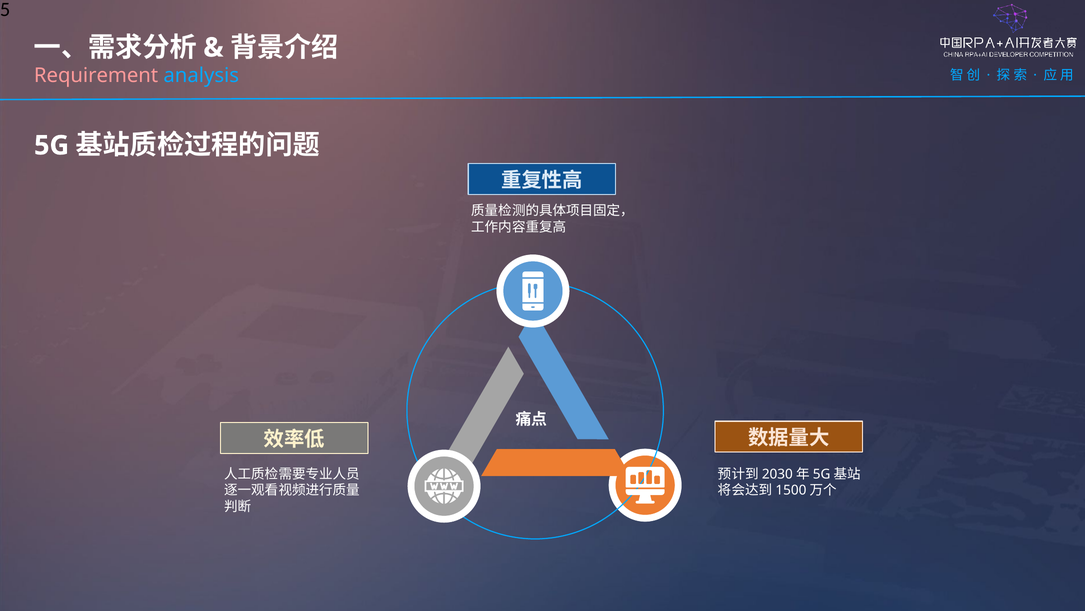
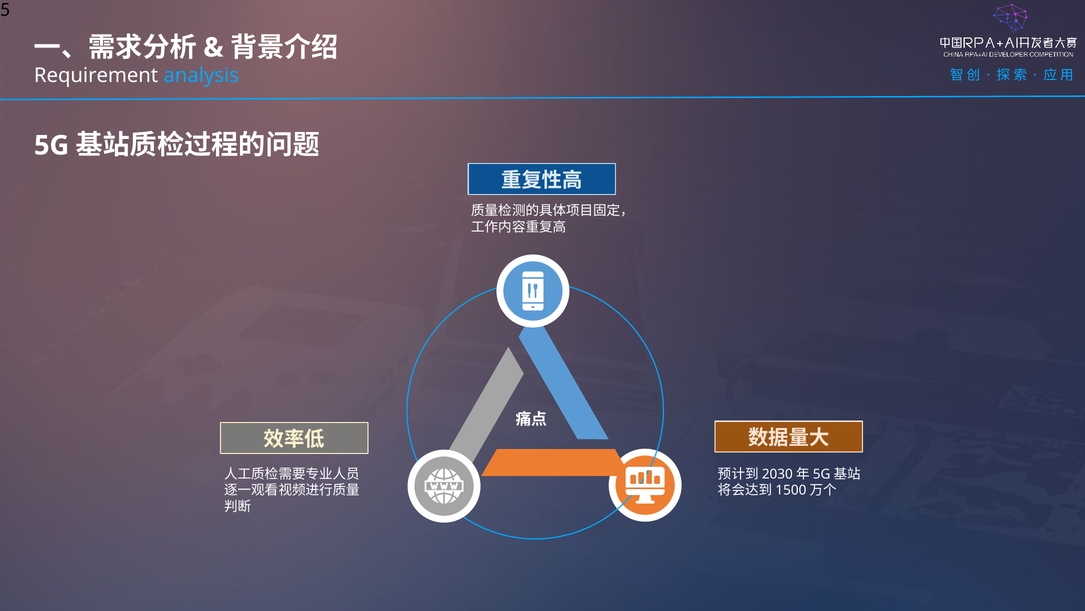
Requirement colour: pink -> white
